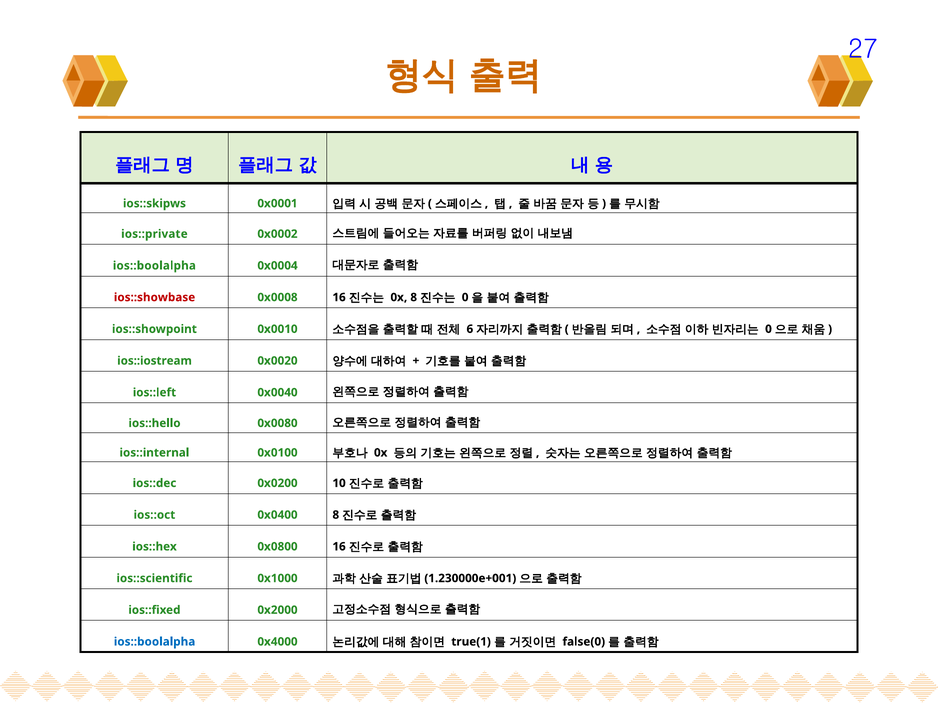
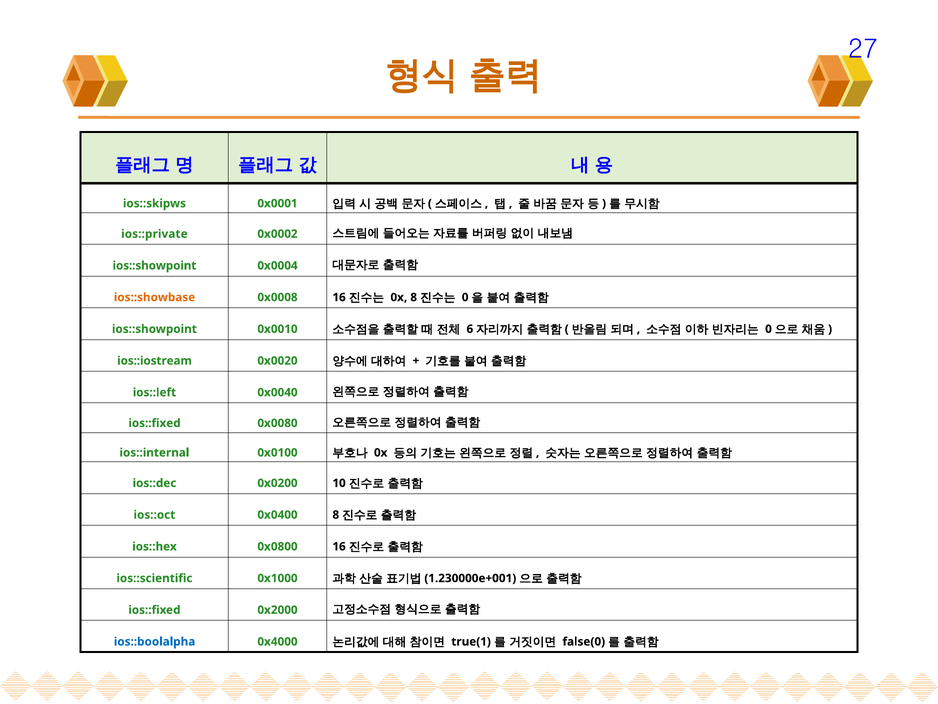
ios::boolalpha at (154, 265): ios::boolalpha -> ios::showpoint
ios::showbase colour: red -> orange
ios::hello at (154, 423): ios::hello -> ios::fixed
